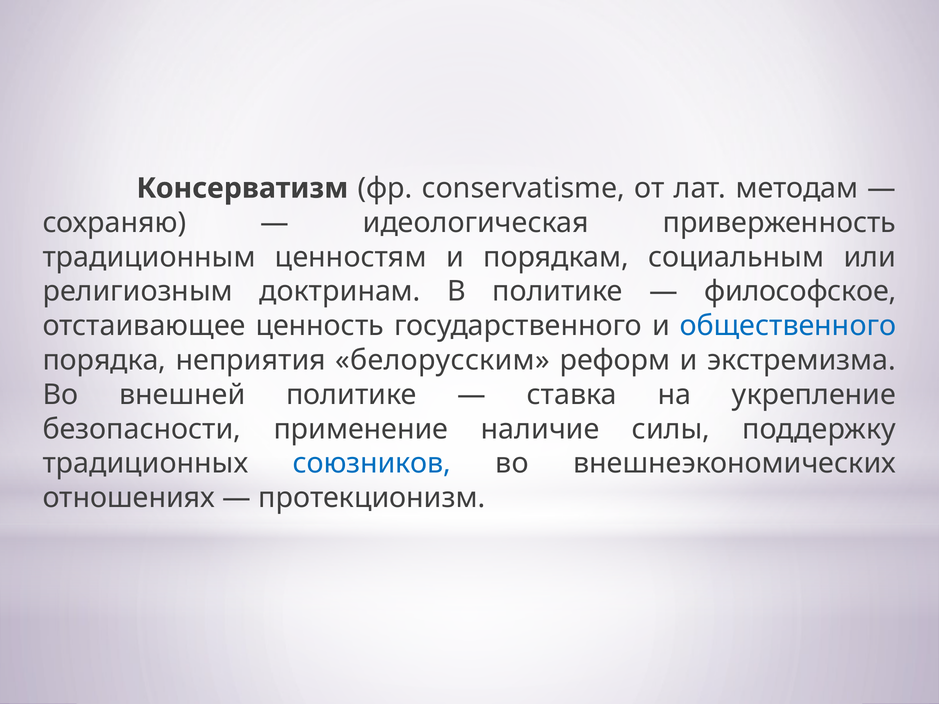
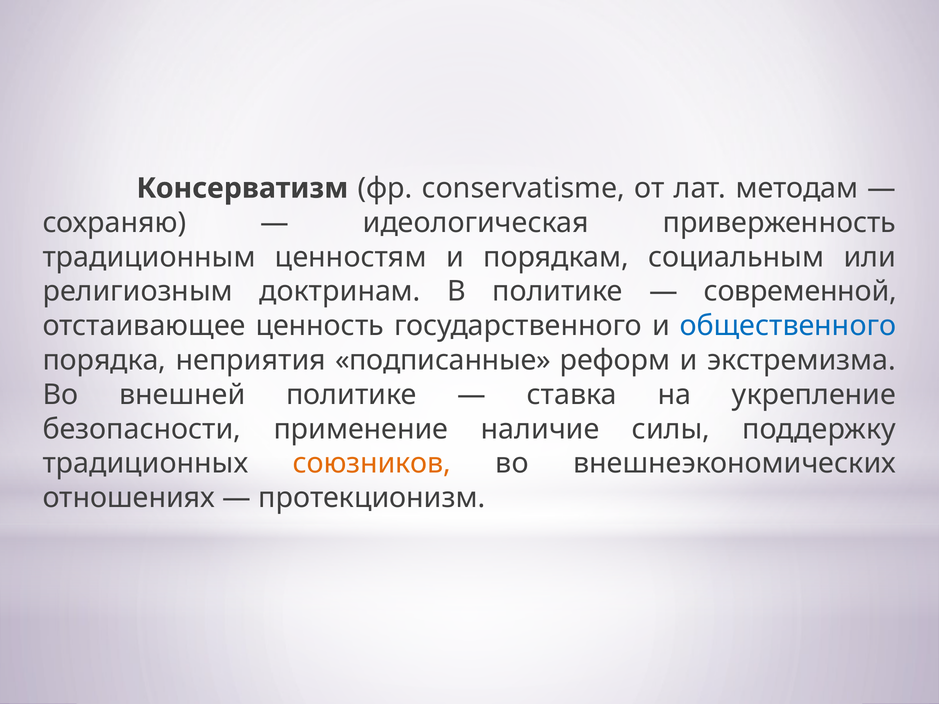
философское: философское -> современной
белорусским: белорусским -> подписанные
союзников colour: blue -> orange
